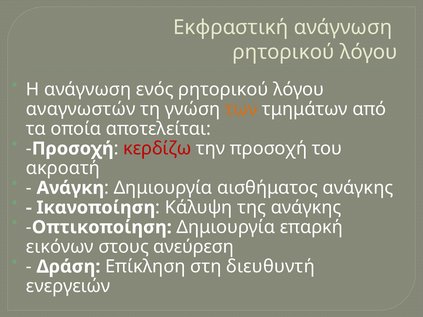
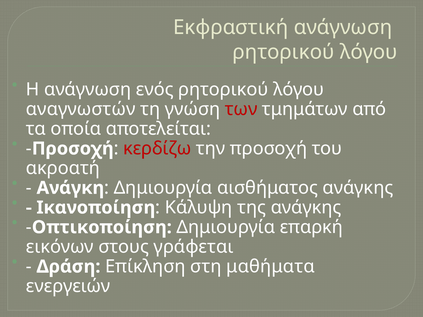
των colour: orange -> red
ανεύρεση: ανεύρεση -> γράφεται
διευθυντή: διευθυντή -> μαθήματα
